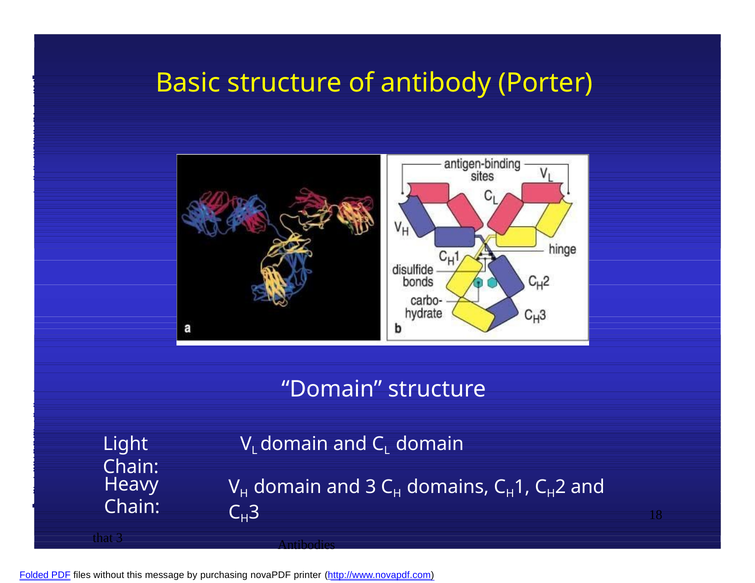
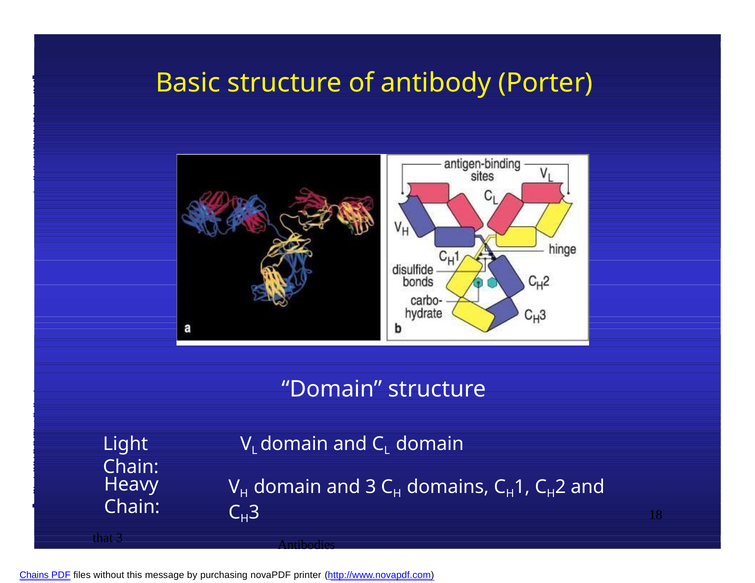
Folded: Folded -> Chains
